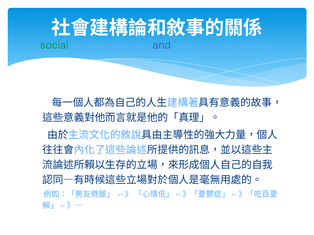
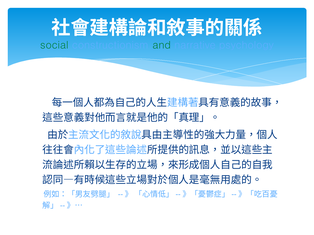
and colour: purple -> green
